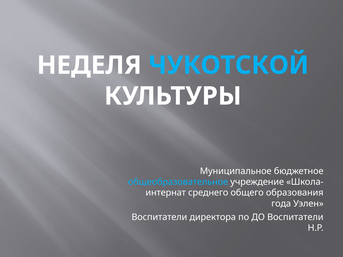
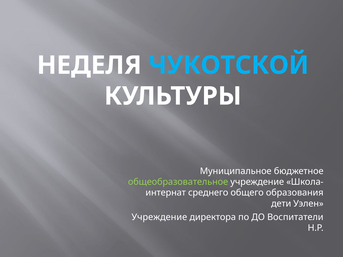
общеобразовательное colour: light blue -> light green
года: года -> дети
Воспитатели at (159, 217): Воспитатели -> Учреждение
